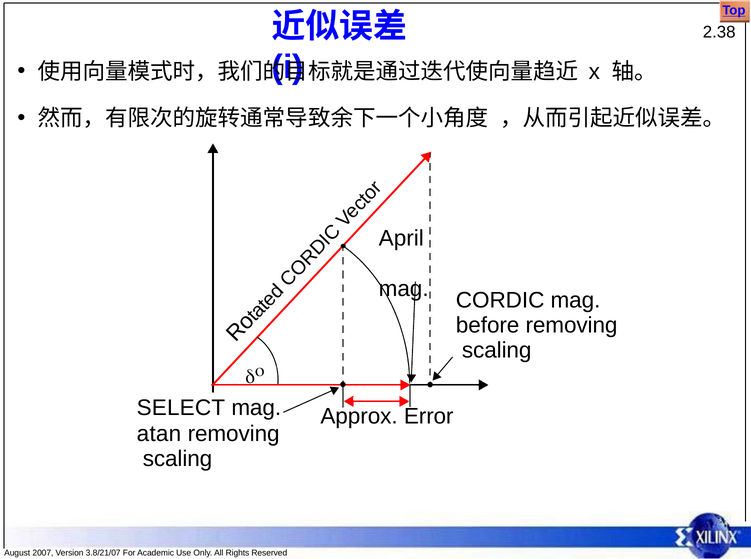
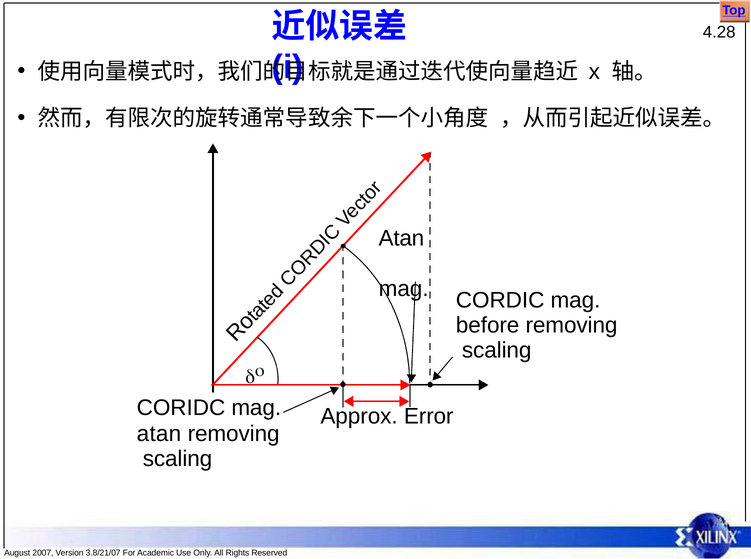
2.38: 2.38 -> 4.28
April at (401, 238): April -> Atan
SELECT: SELECT -> CORIDC
